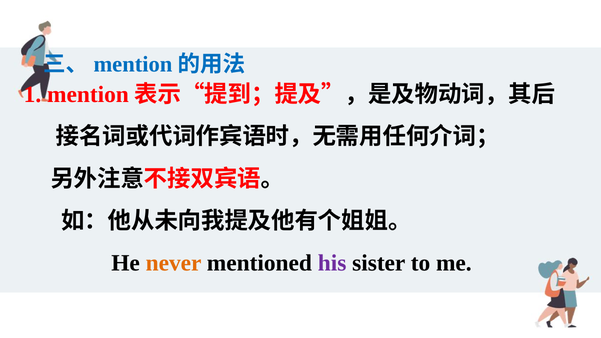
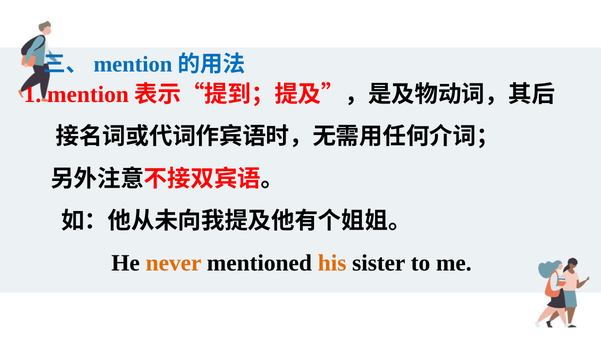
his colour: purple -> orange
